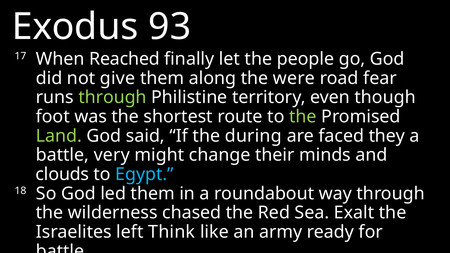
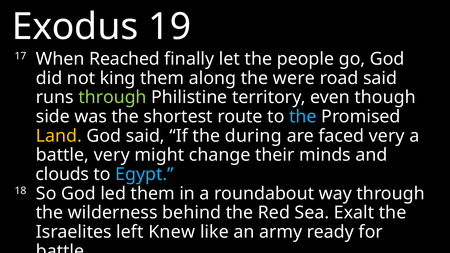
93: 93 -> 19
give: give -> king
road fear: fear -> said
foot: foot -> side
the at (303, 117) colour: light green -> light blue
Land colour: light green -> yellow
faced they: they -> very
chased: chased -> behind
Think: Think -> Knew
